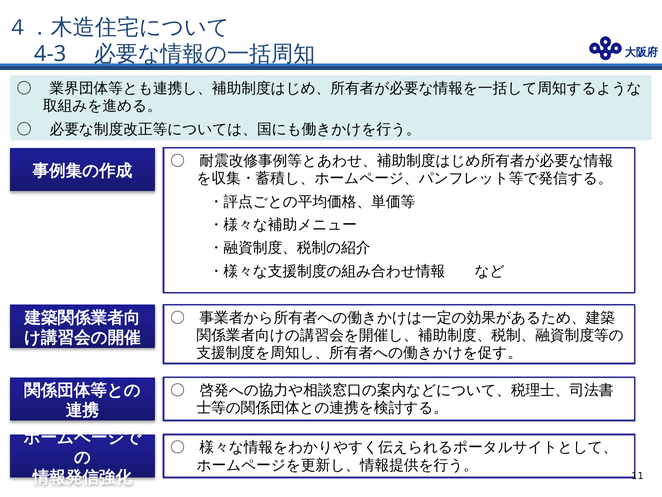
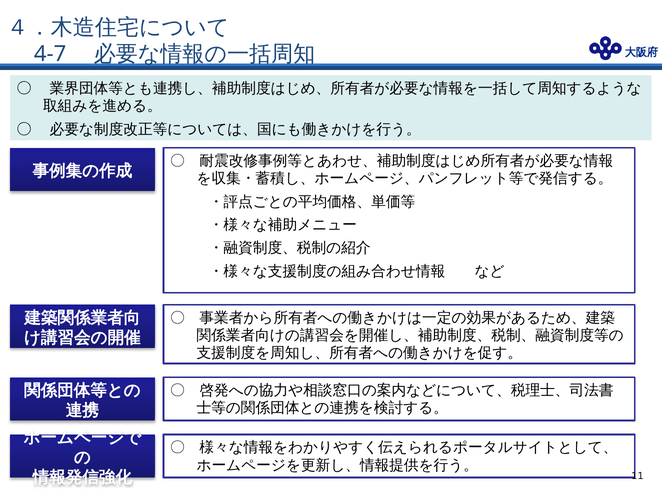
4-3: 4-3 -> 4-7
